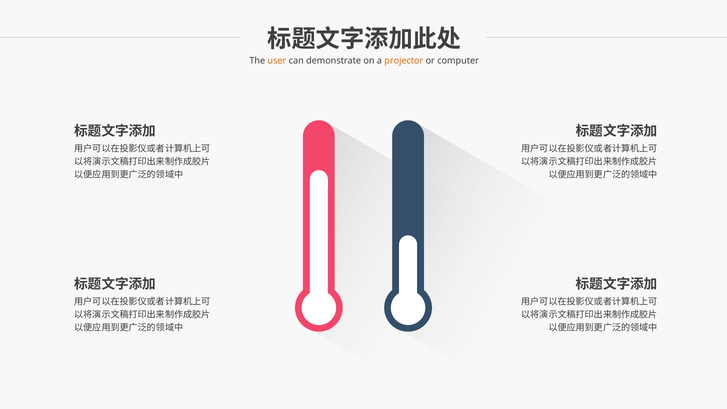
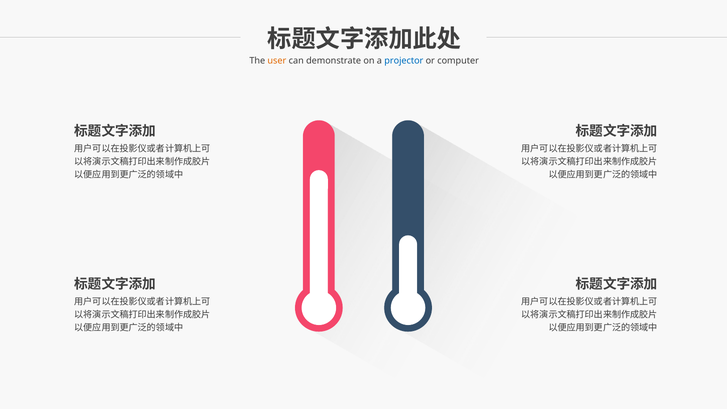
projector colour: orange -> blue
